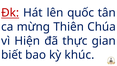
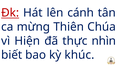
quốc: quốc -> cánh
gian: gian -> nhìn
